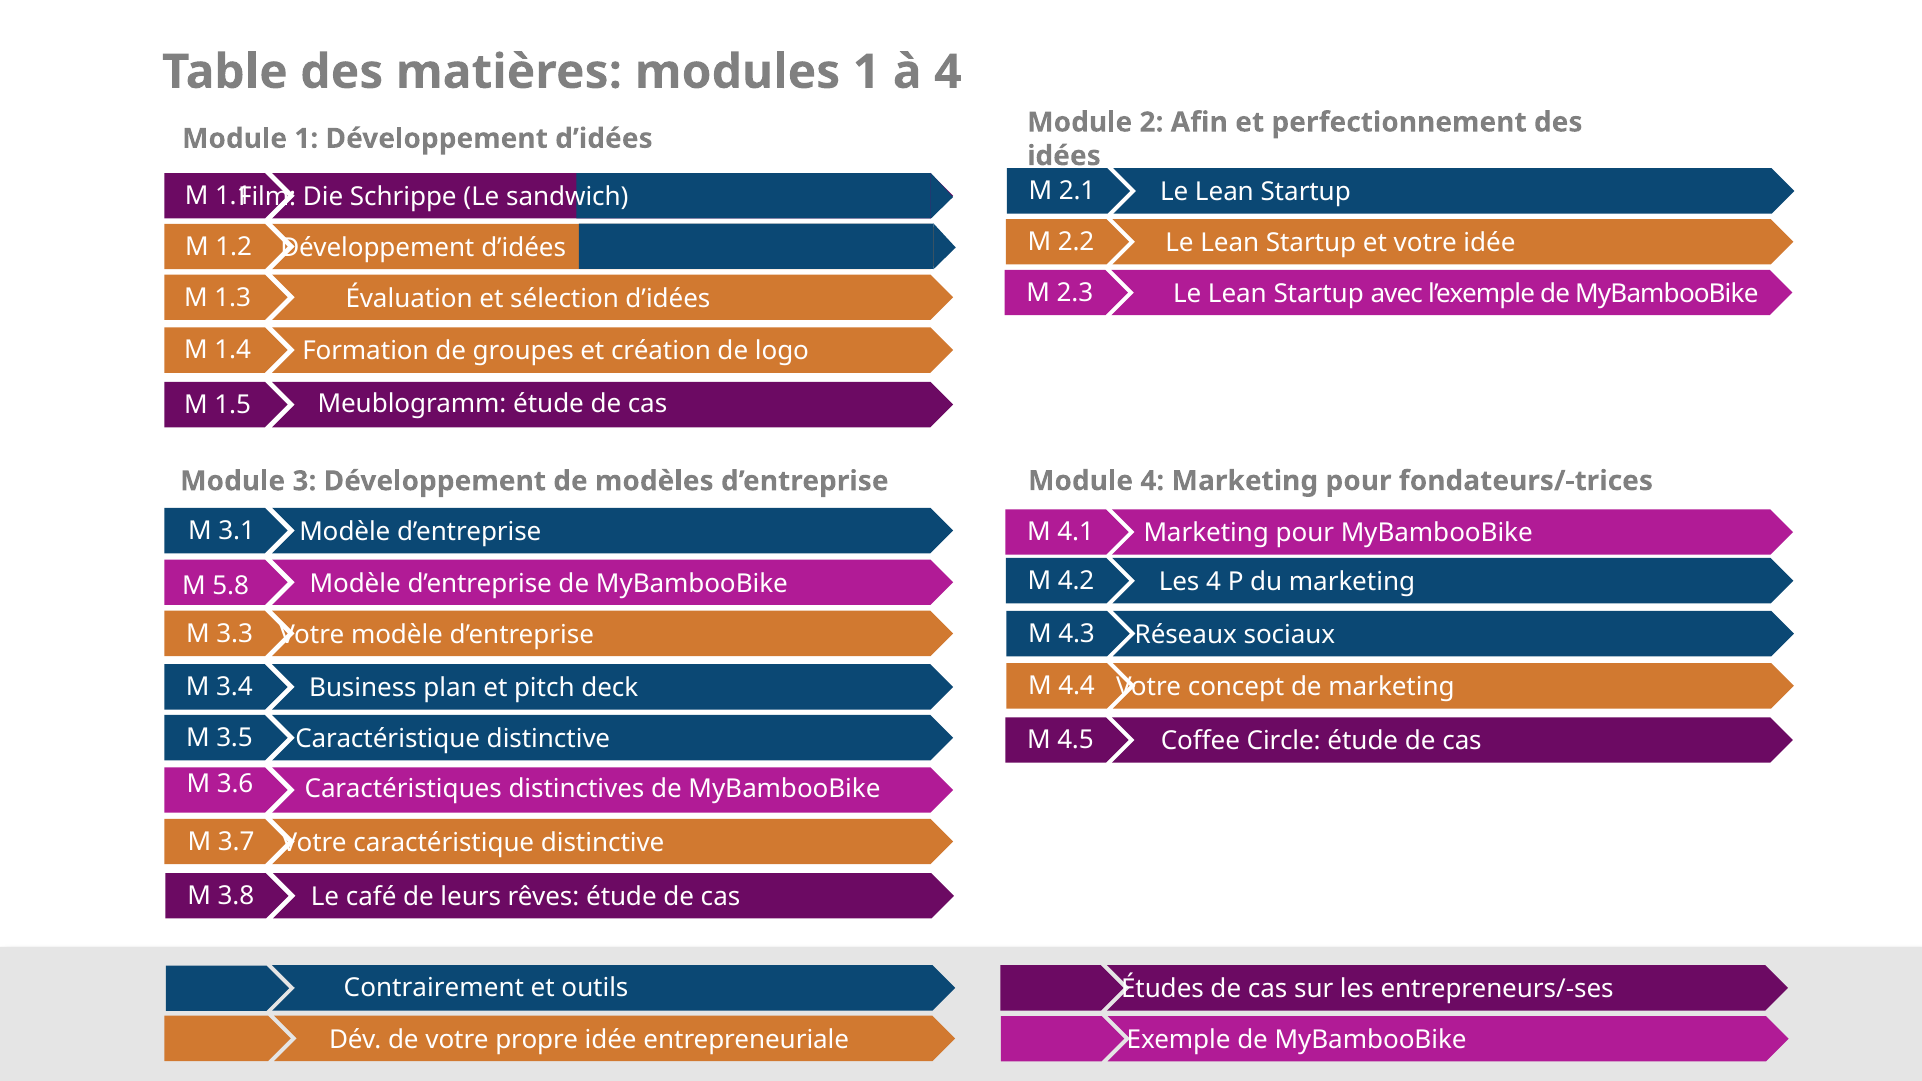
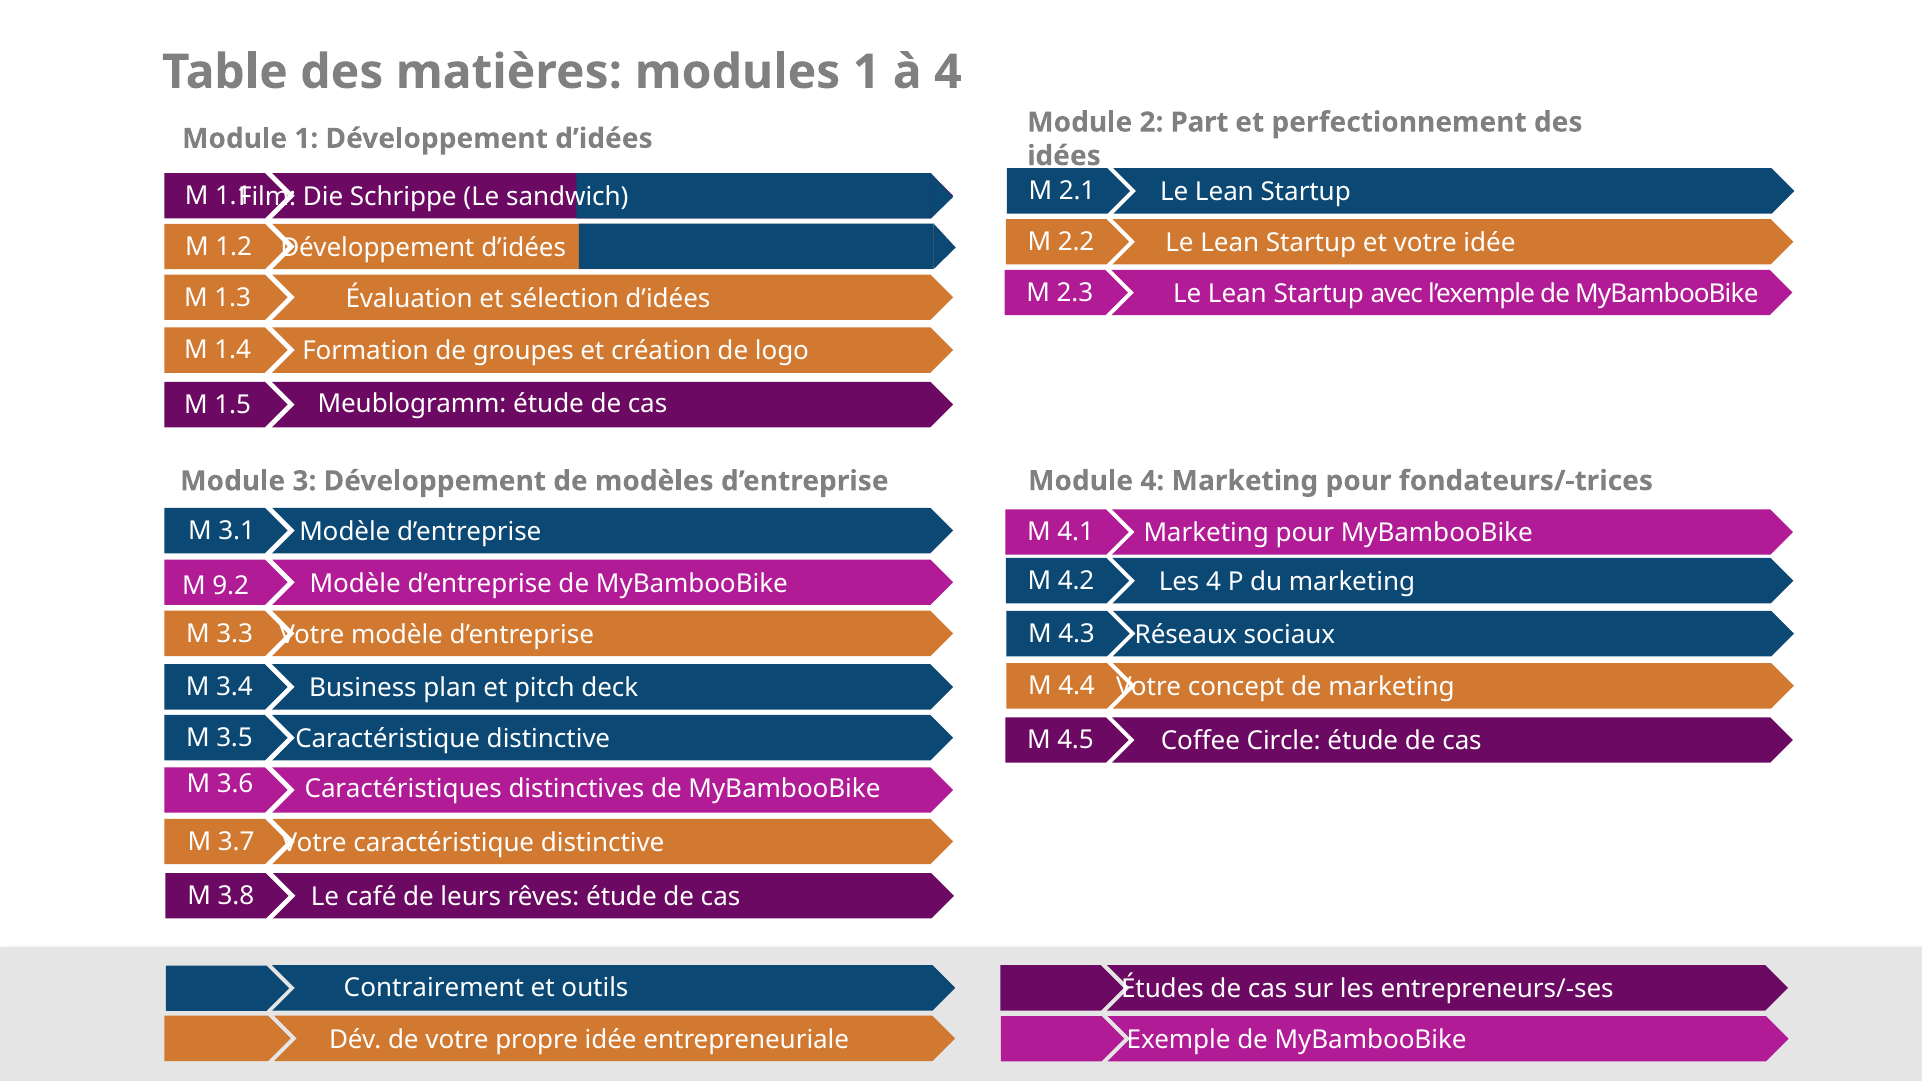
Afin: Afin -> Part
5.8: 5.8 -> 9.2
